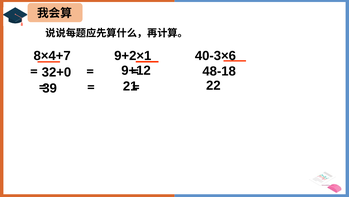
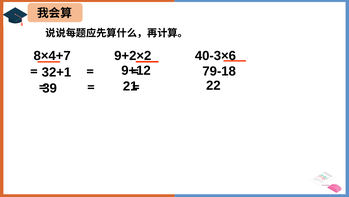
9+2×1: 9+2×1 -> 9+2×2
48-18: 48-18 -> 79-18
32+0: 32+0 -> 32+1
